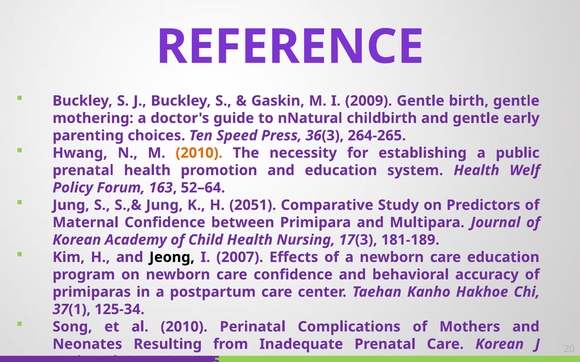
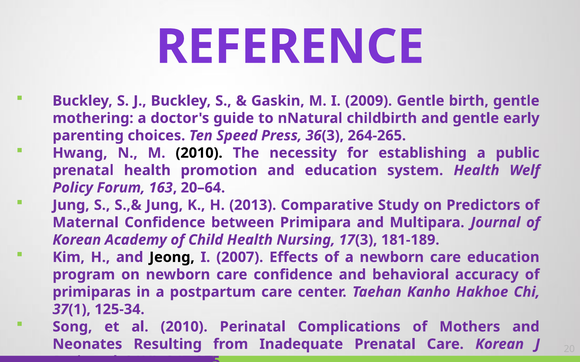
2010 at (199, 153) colour: orange -> black
52–64: 52–64 -> 20–64
2051: 2051 -> 2013
